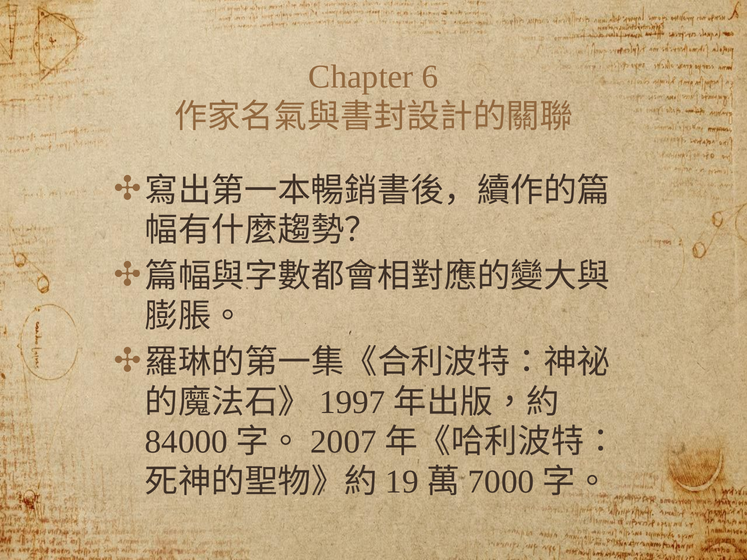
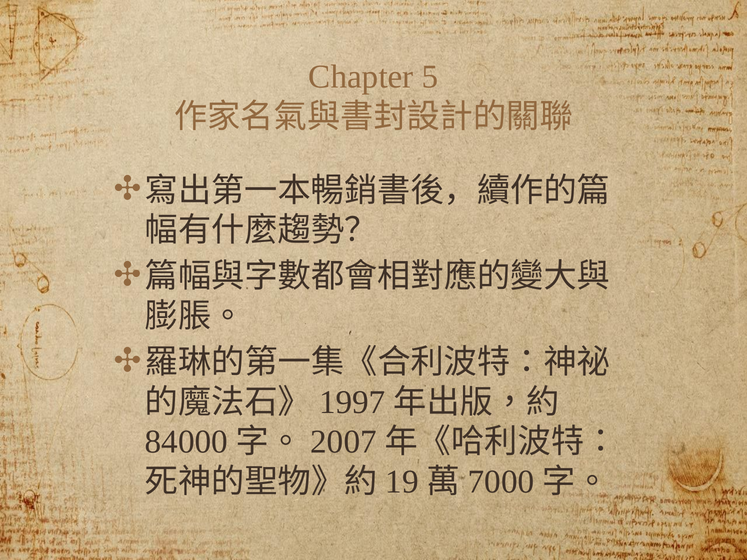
6: 6 -> 5
